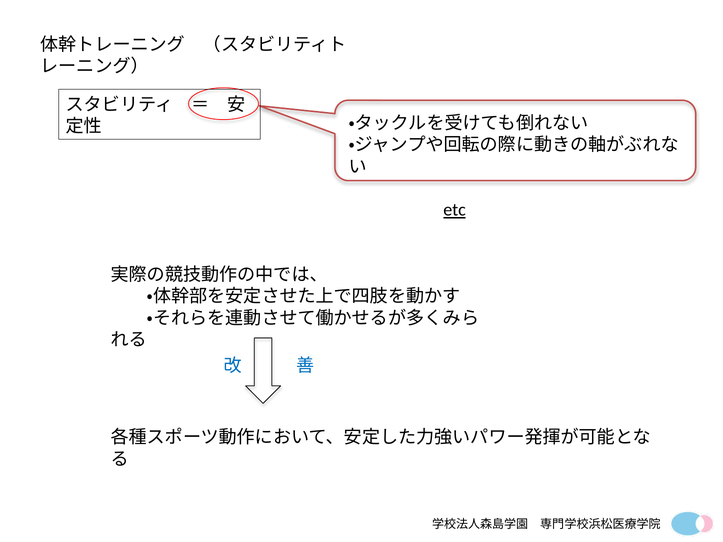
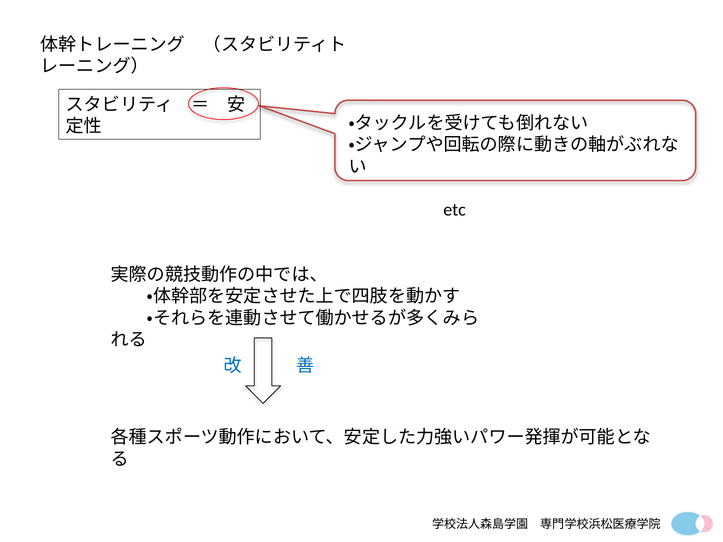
etc underline: present -> none
